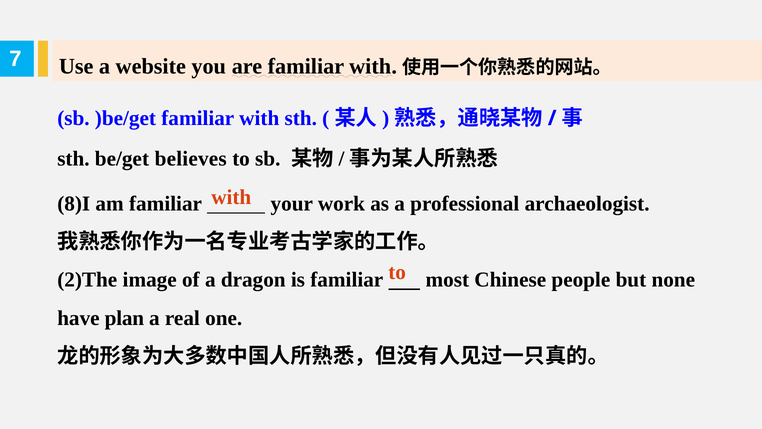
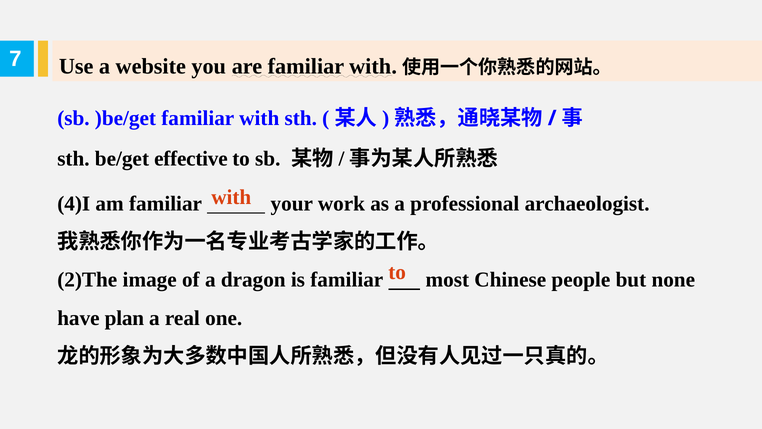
believes: believes -> effective
8)I: 8)I -> 4)I
